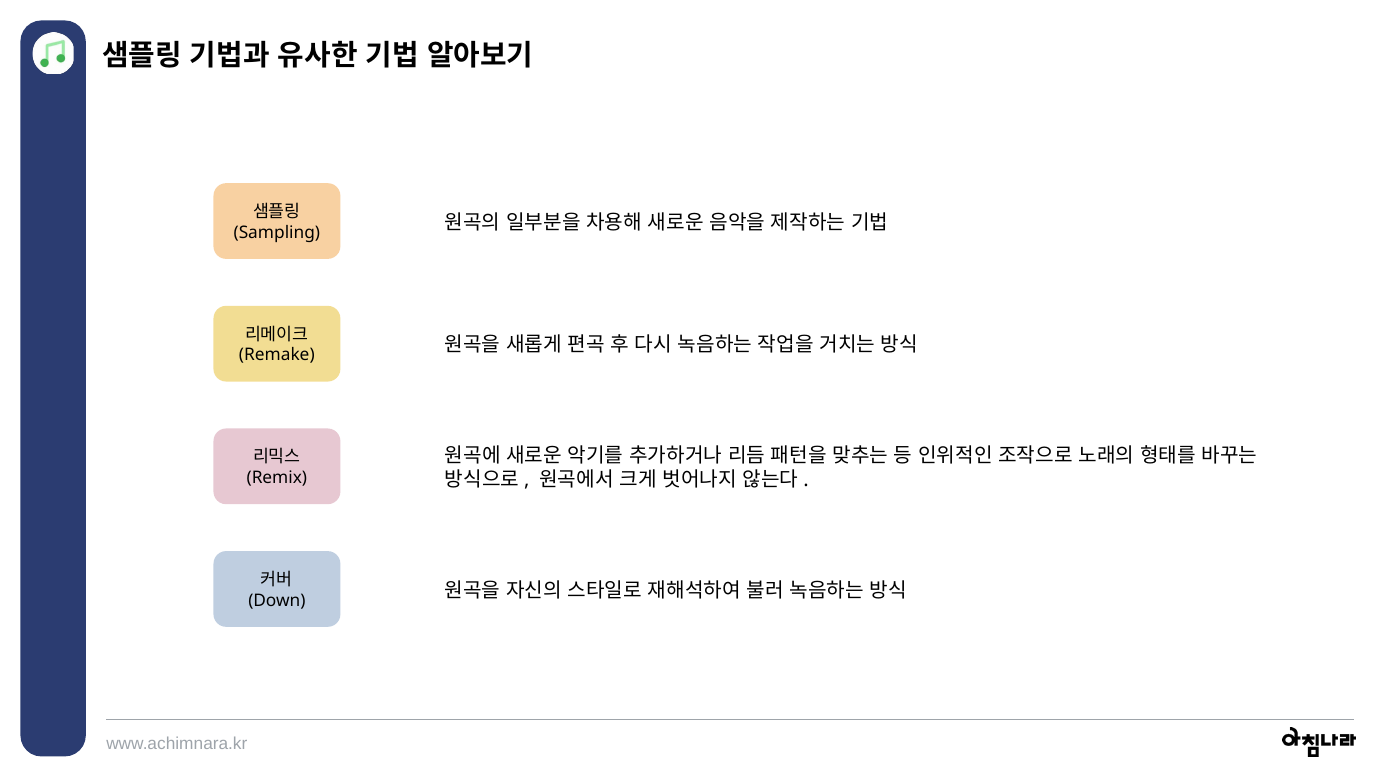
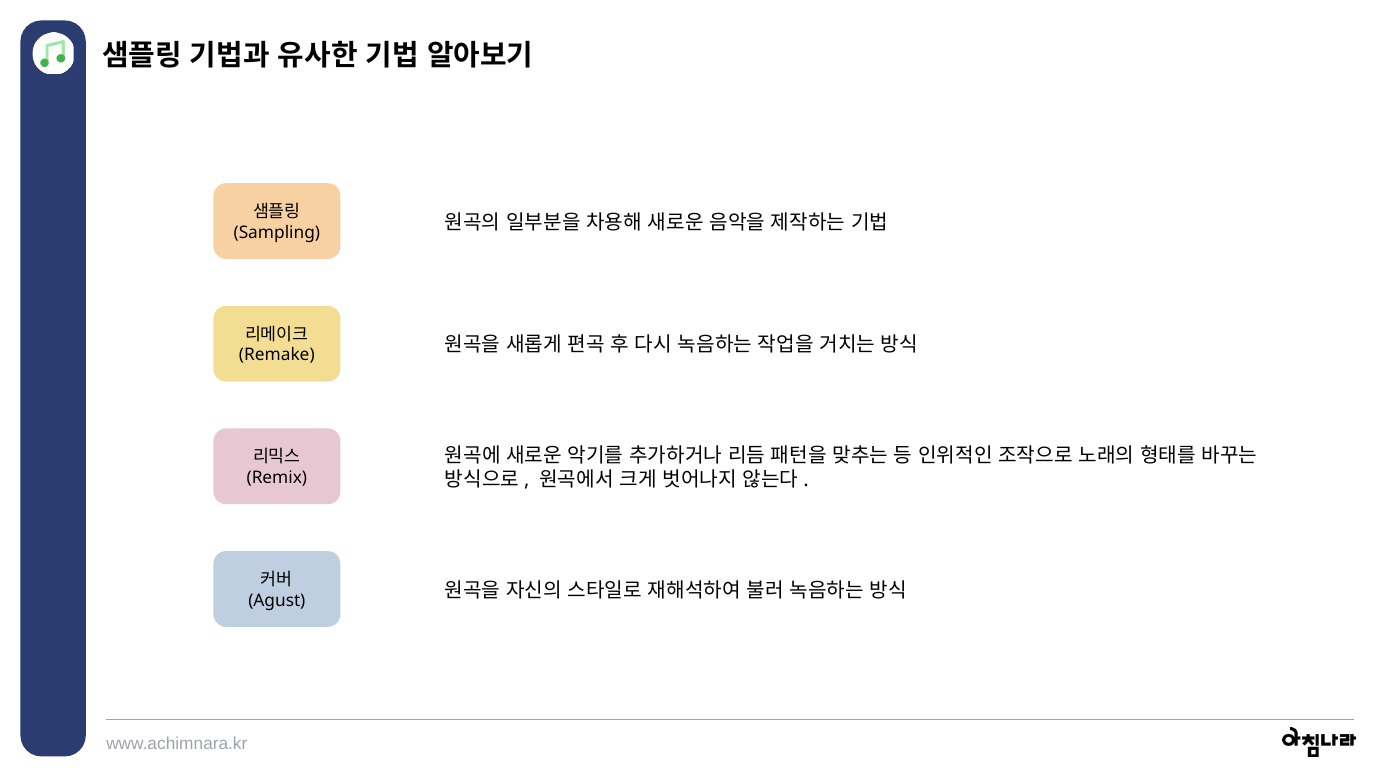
Down: Down -> Agust
